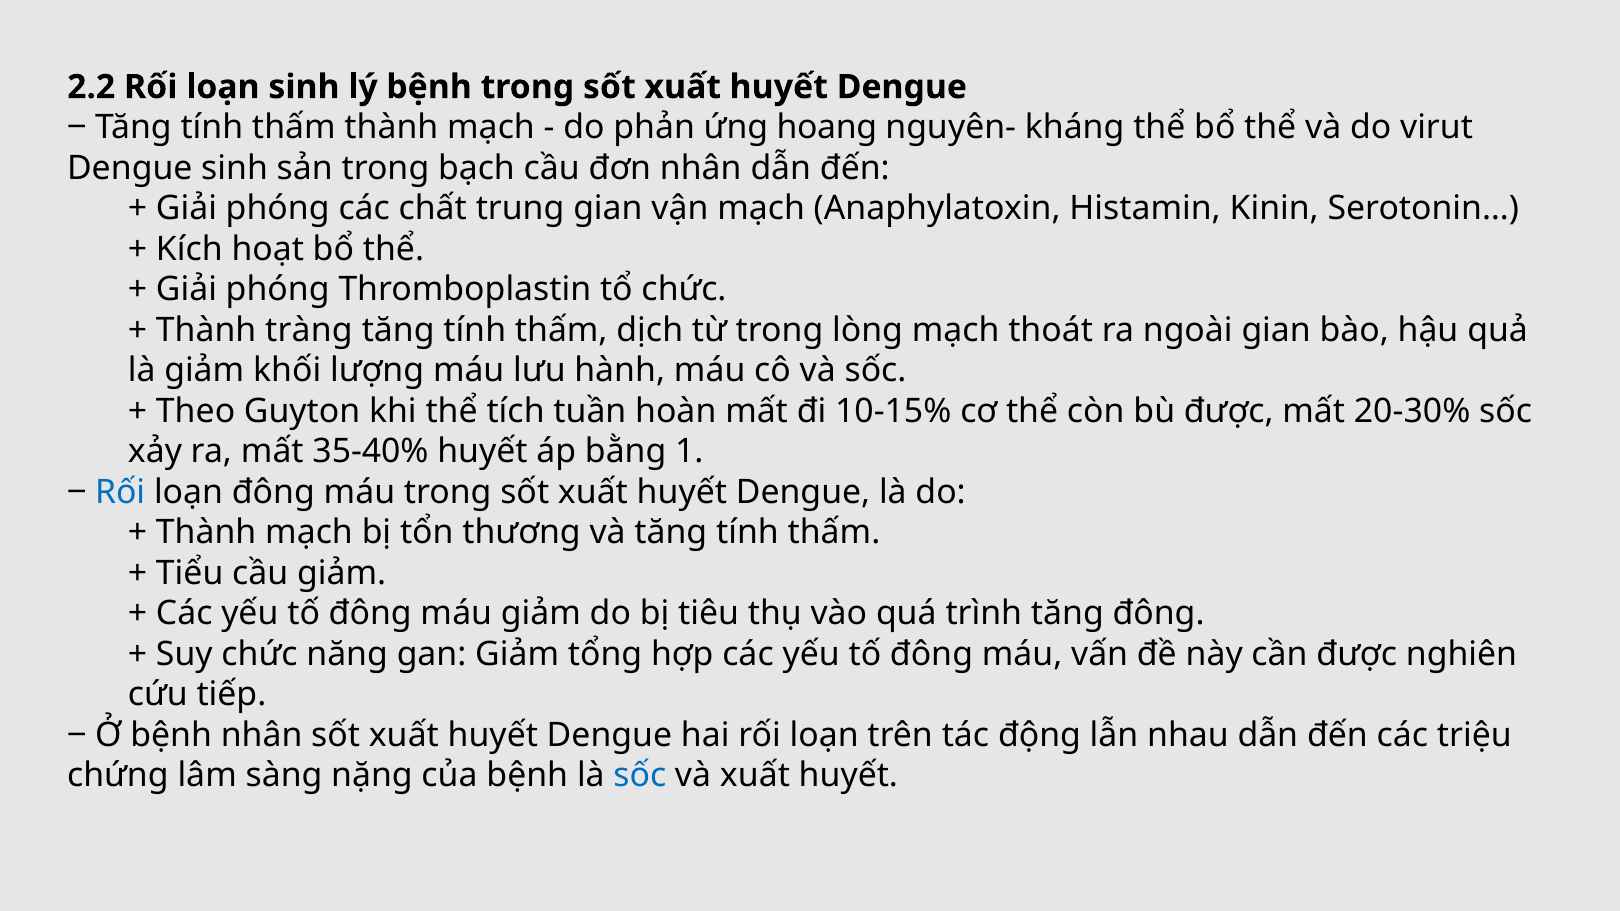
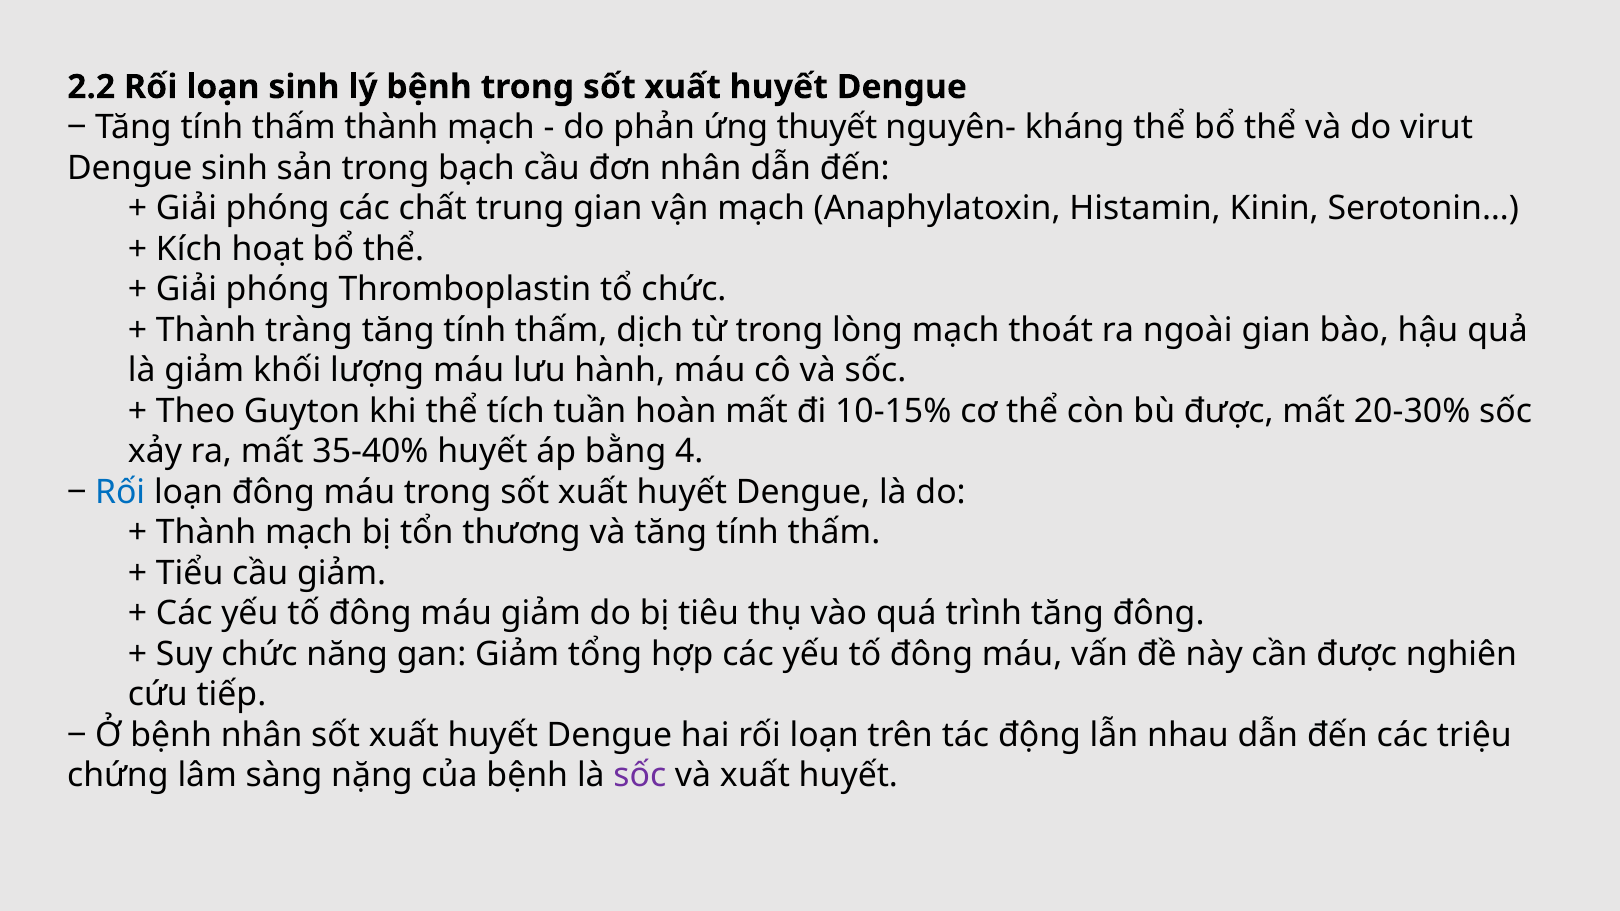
hoang: hoang -> thuyết
1: 1 -> 4
sốc at (640, 776) colour: blue -> purple
